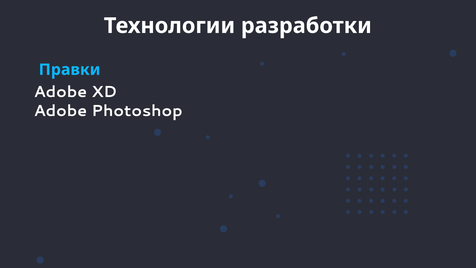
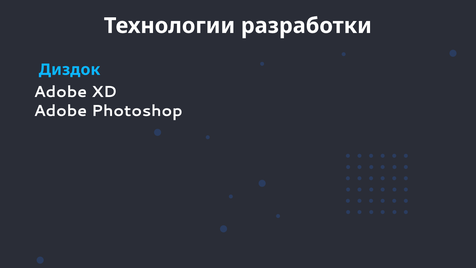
Правки: Правки -> Диздок
